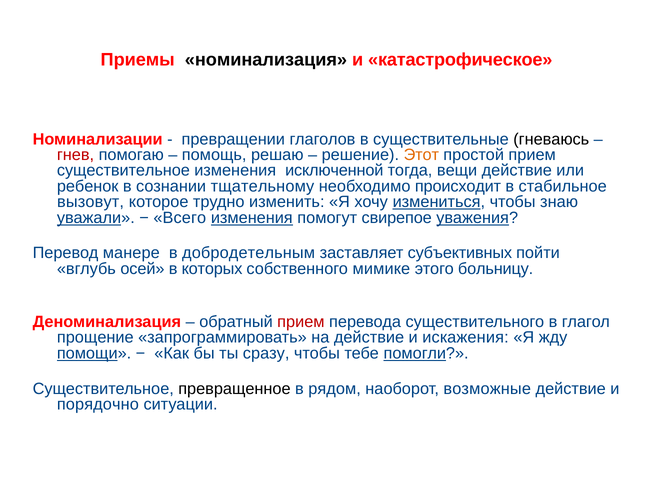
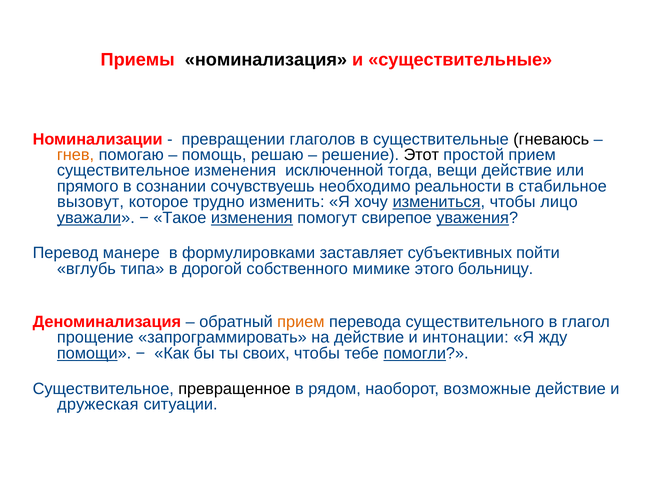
и катастрофическое: катастрофическое -> существительные
гнев colour: red -> orange
Этот colour: orange -> black
ребенок: ребенок -> прямого
тщательному: тщательному -> сочувствуешь
происходит: происходит -> реальности
знаю: знаю -> лицо
Всего: Всего -> Такое
добродетельным: добродетельным -> формулировками
осей: осей -> типа
которых: которых -> дорогой
прием at (301, 322) colour: red -> orange
искажения: искажения -> интонации
сразу: сразу -> своих
порядочно: порядочно -> дружеская
